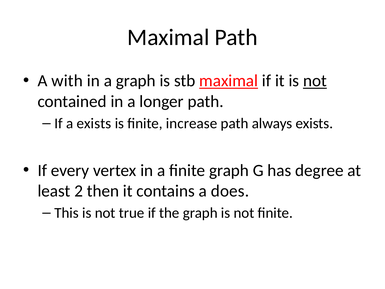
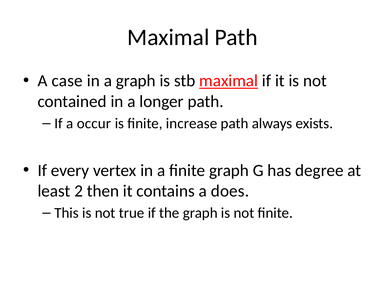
with: with -> case
not at (315, 81) underline: present -> none
a exists: exists -> occur
